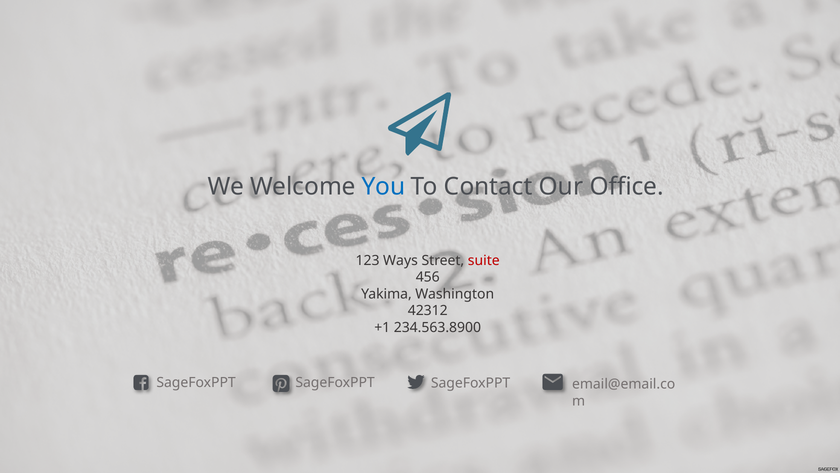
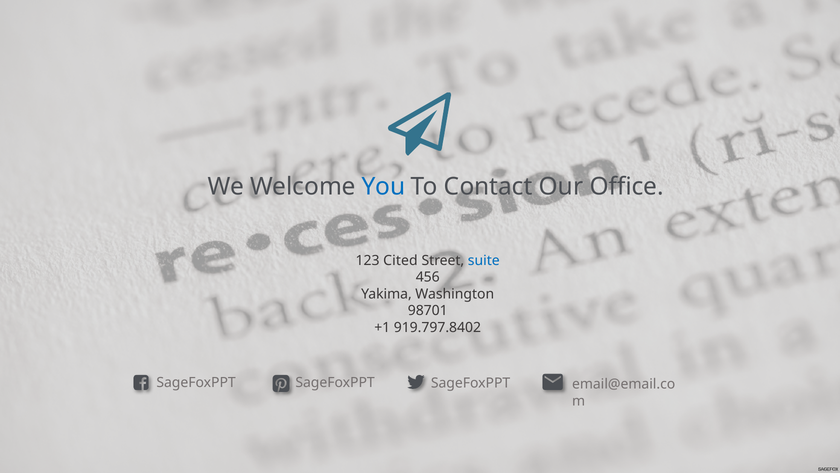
Ways: Ways -> Cited
suite colour: red -> blue
42312: 42312 -> 98701
234.563.8900: 234.563.8900 -> 919.797.8402
